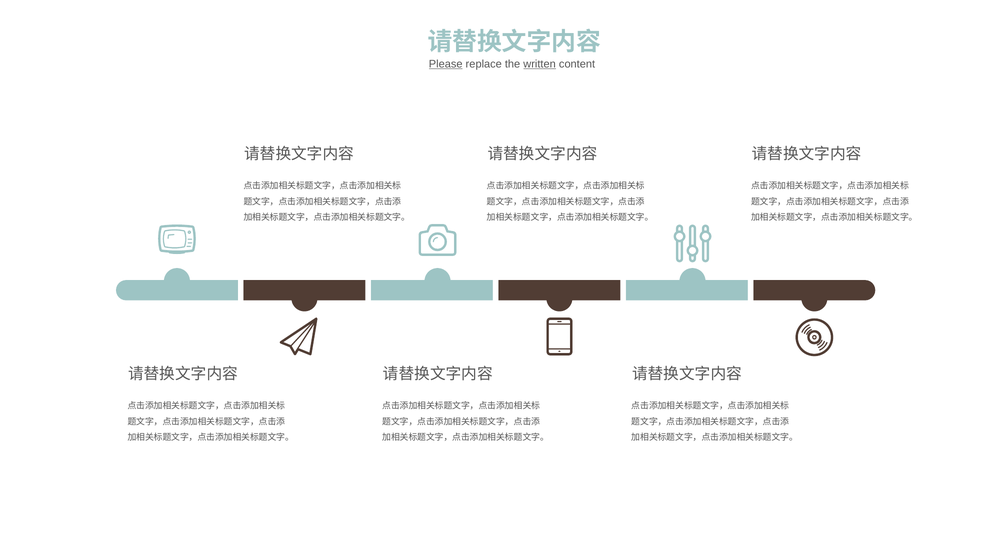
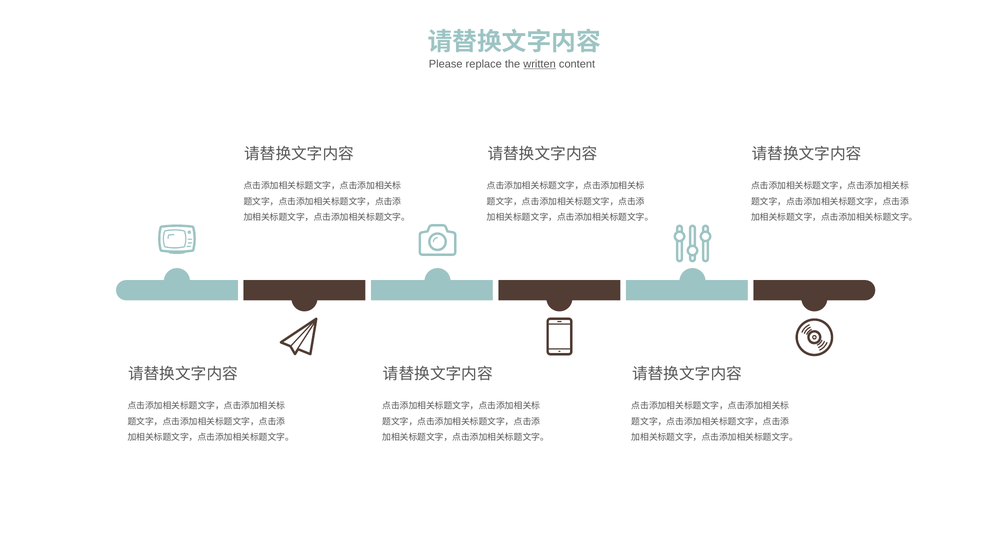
Please underline: present -> none
